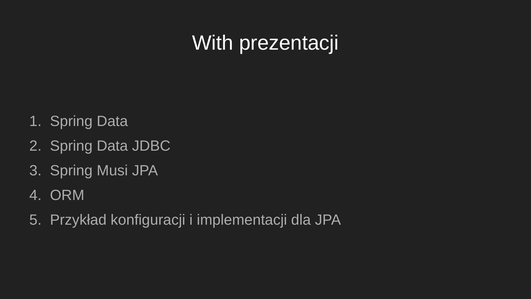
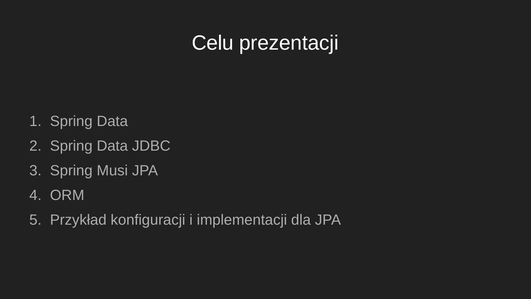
With: With -> Celu
